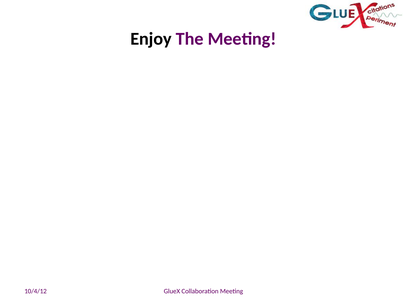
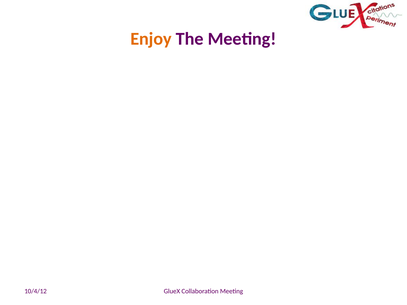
Enjoy colour: black -> orange
